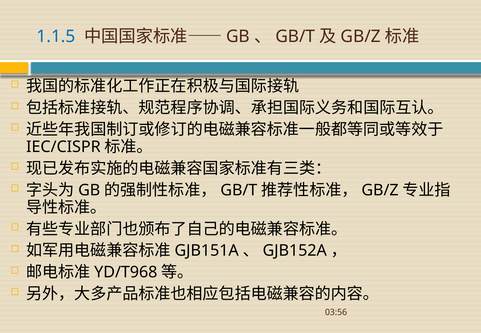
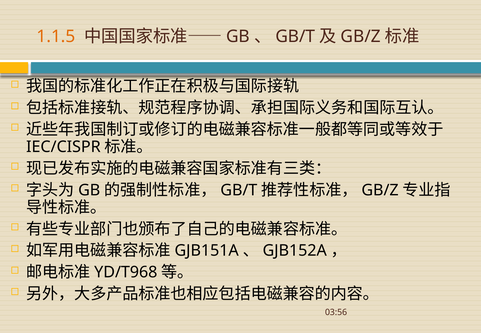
1.1.5 colour: blue -> orange
